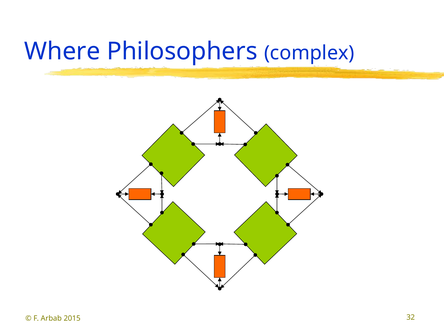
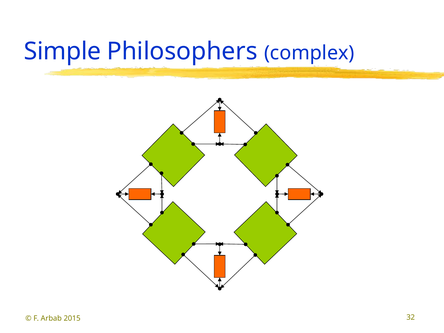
Where: Where -> Simple
